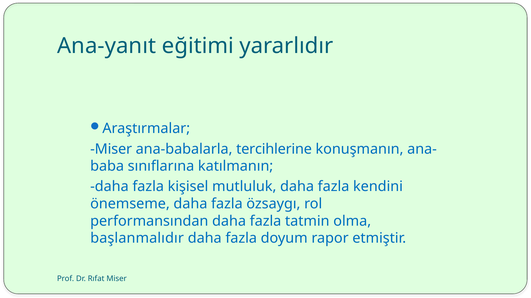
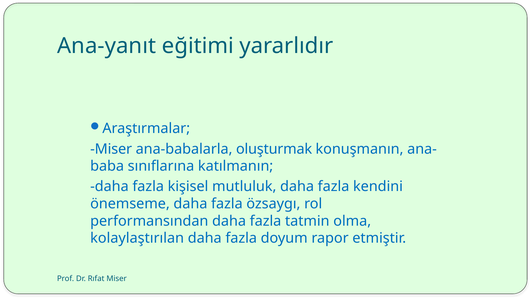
tercihlerine: tercihlerine -> oluşturmak
başlanmalıdır: başlanmalıdır -> kolaylaştırılan
